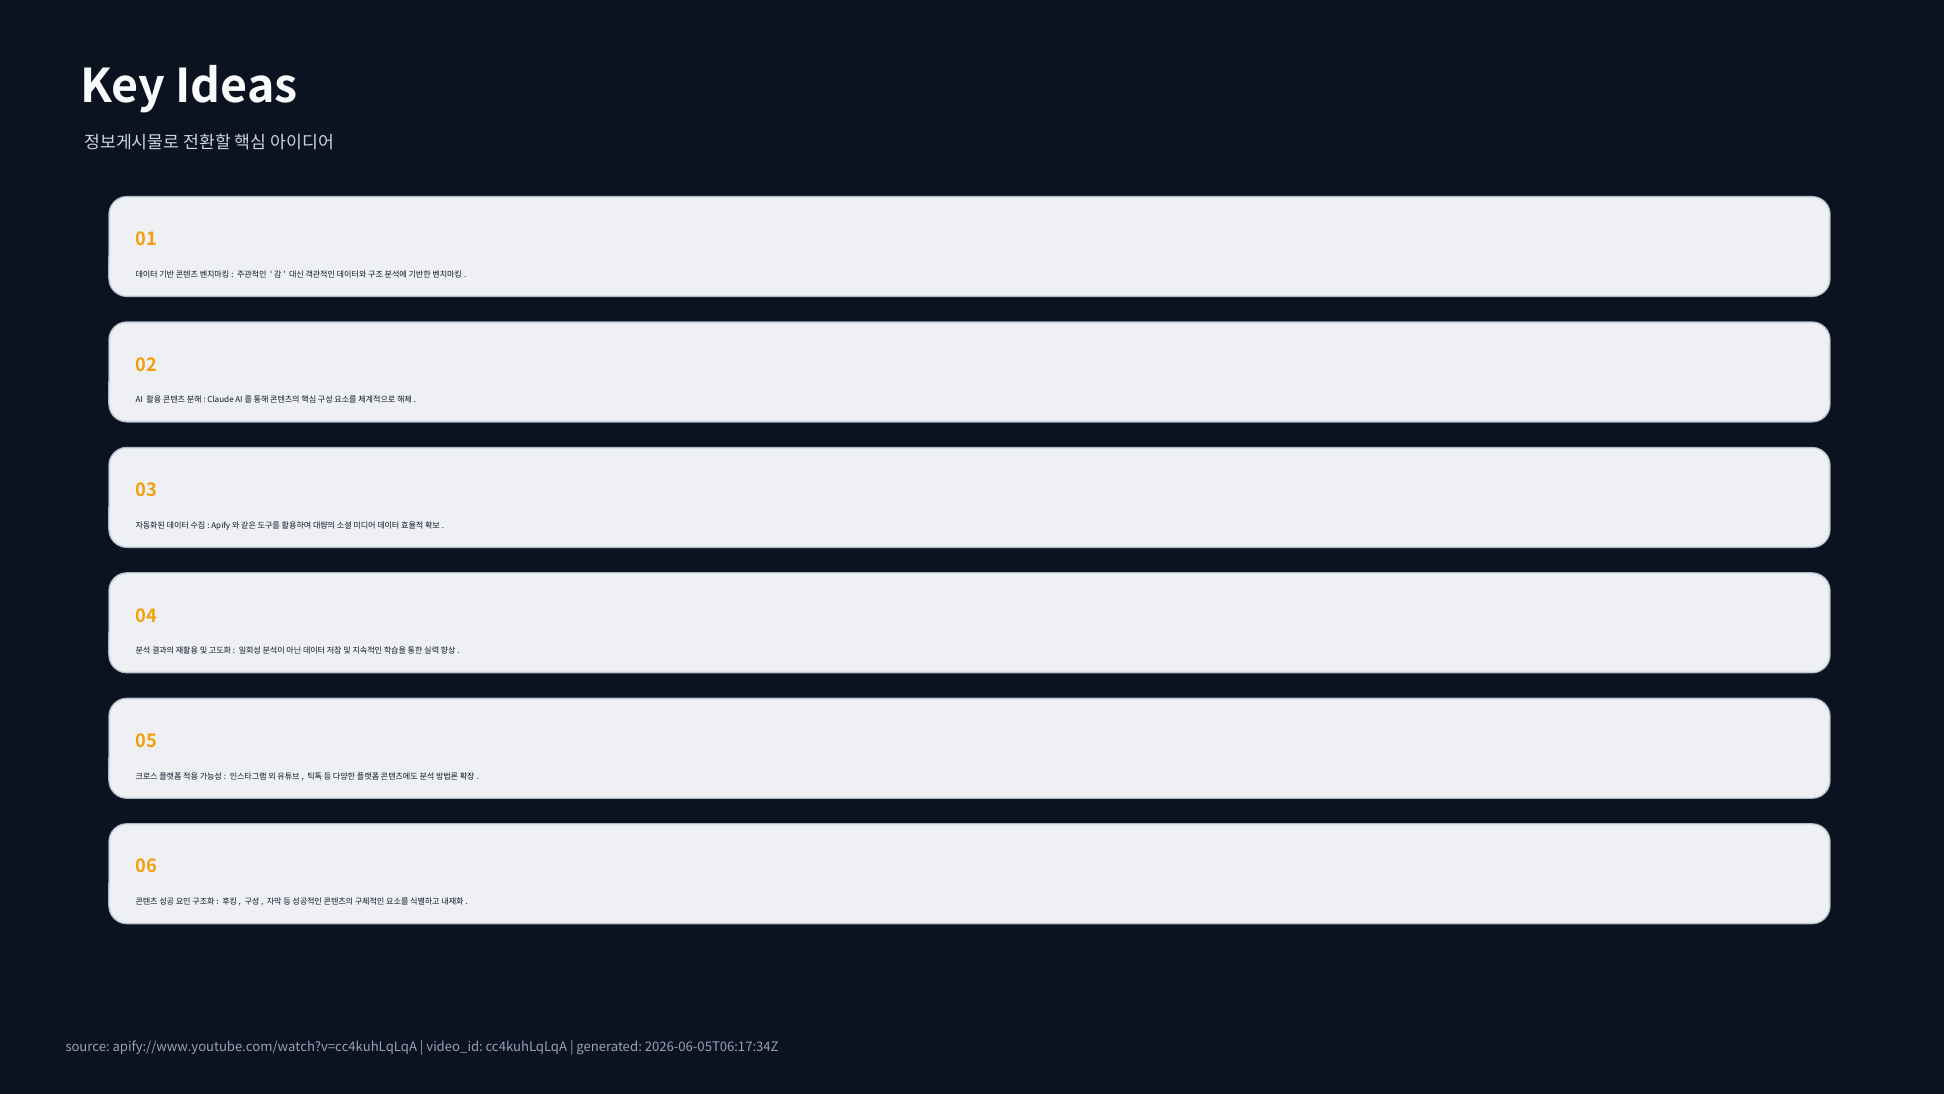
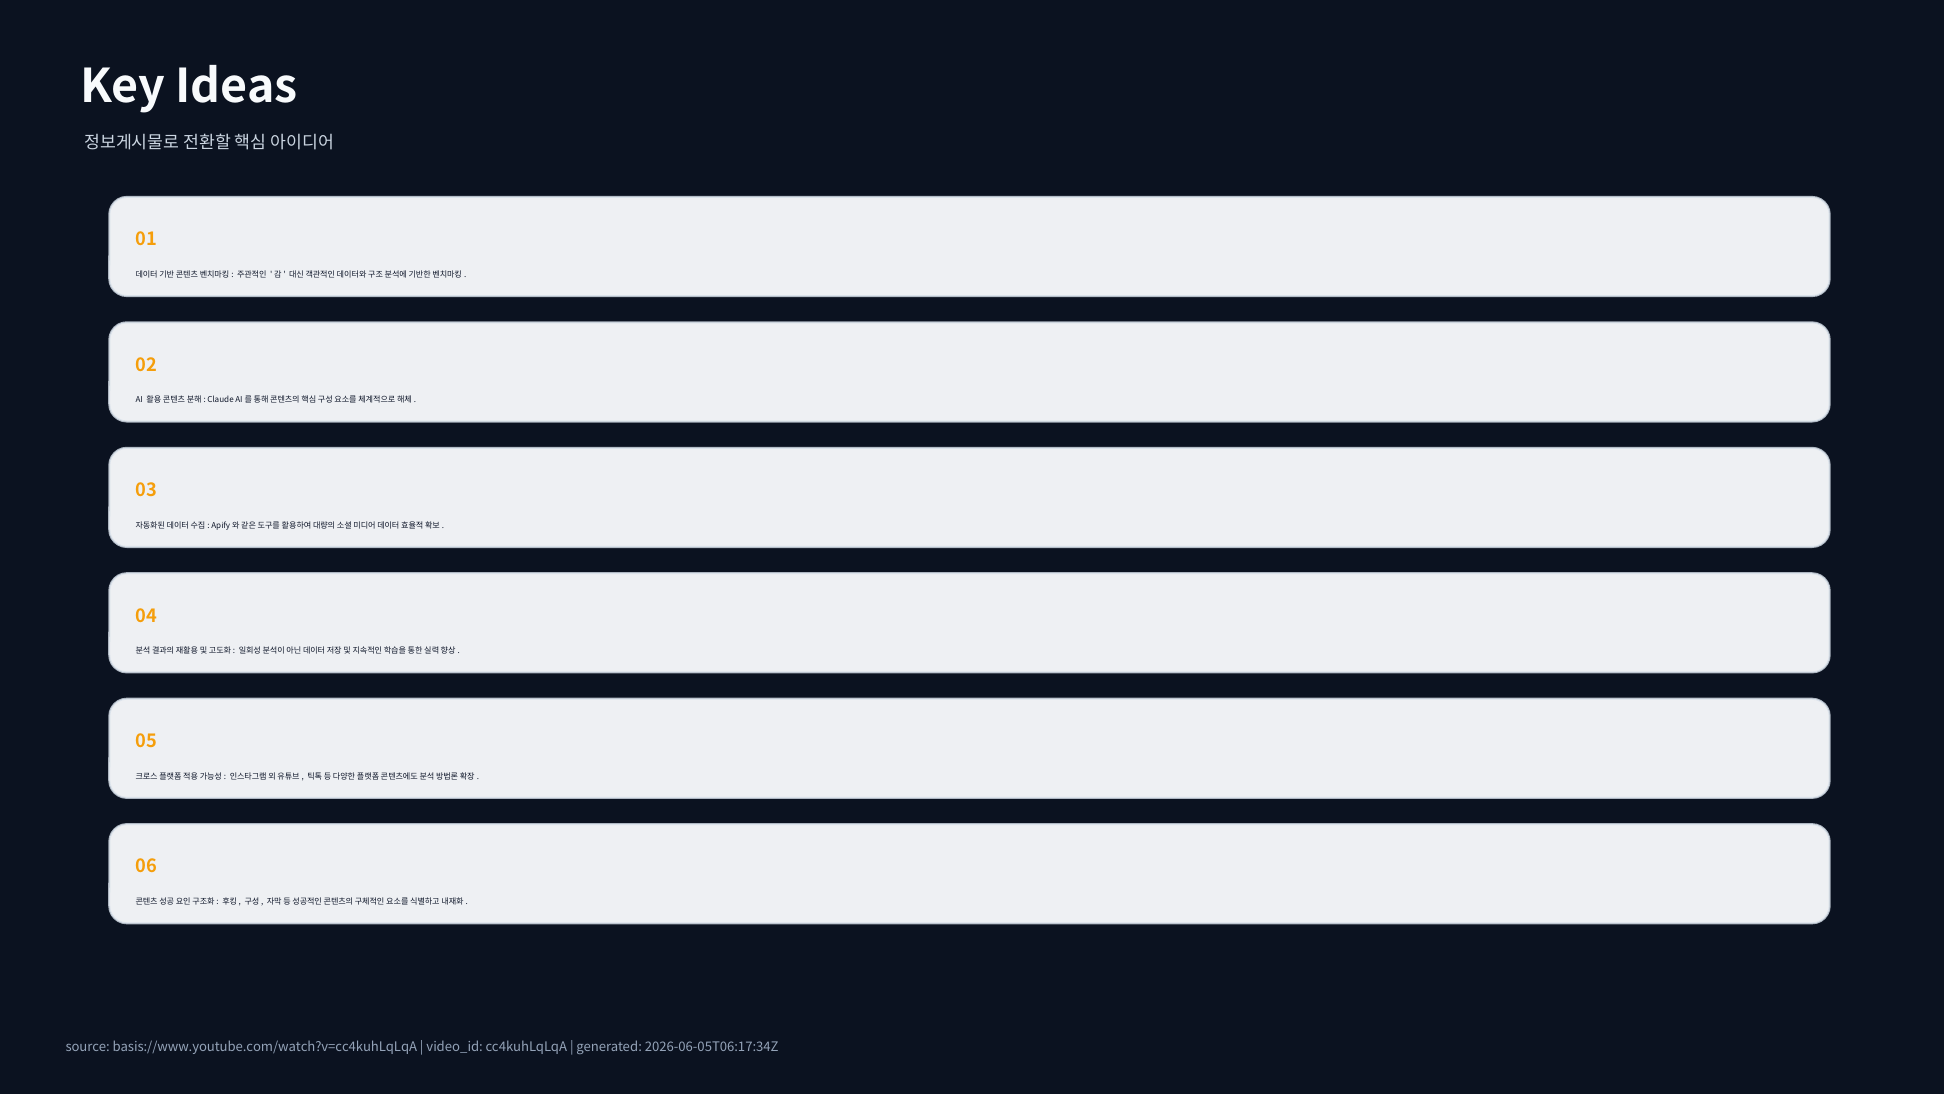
apify://www.youtube.com/watch?v=cc4kuhLqLqA: apify://www.youtube.com/watch?v=cc4kuhLqLqA -> basis://www.youtube.com/watch?v=cc4kuhLqLqA
